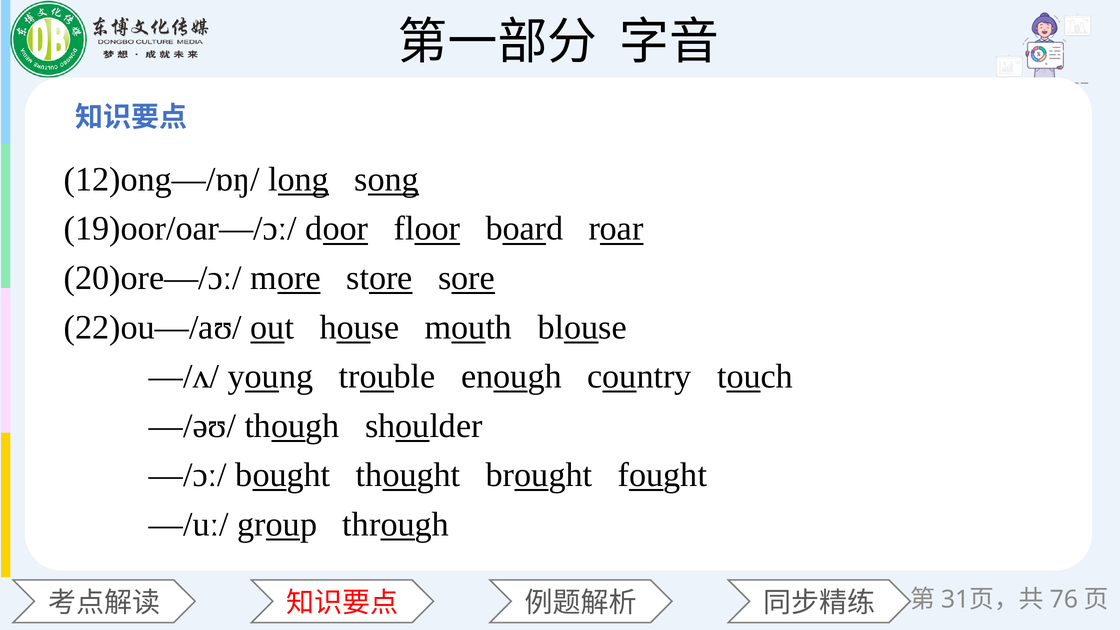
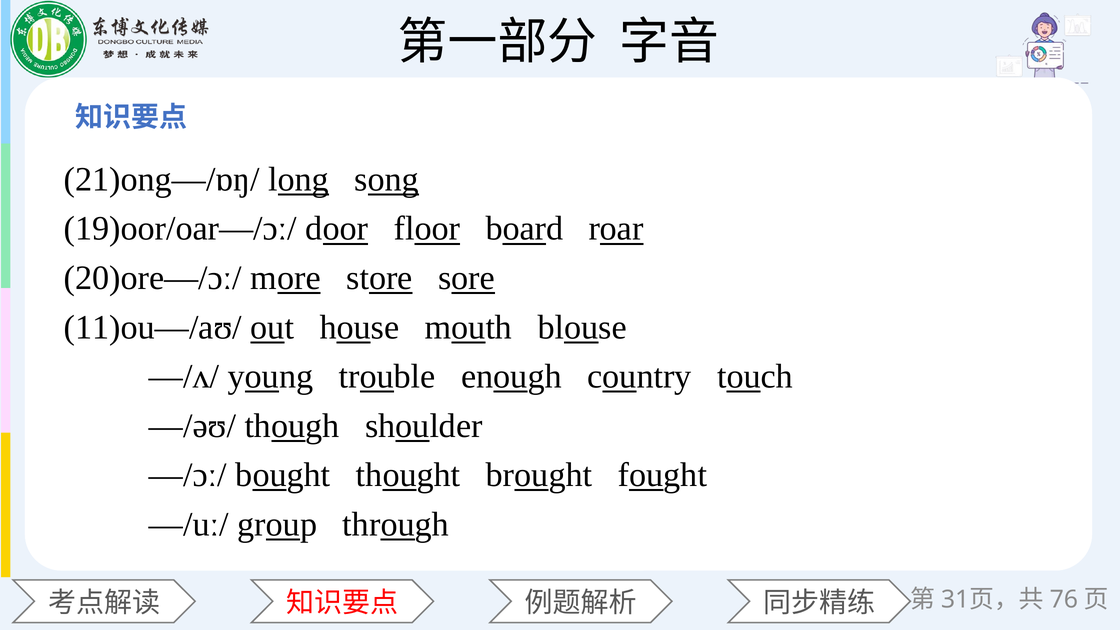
12)ong—/ɒŋ/: 12)ong—/ɒŋ/ -> 21)ong—/ɒŋ/
22)ou—/aʊ/: 22)ou—/aʊ/ -> 11)ou—/aʊ/
